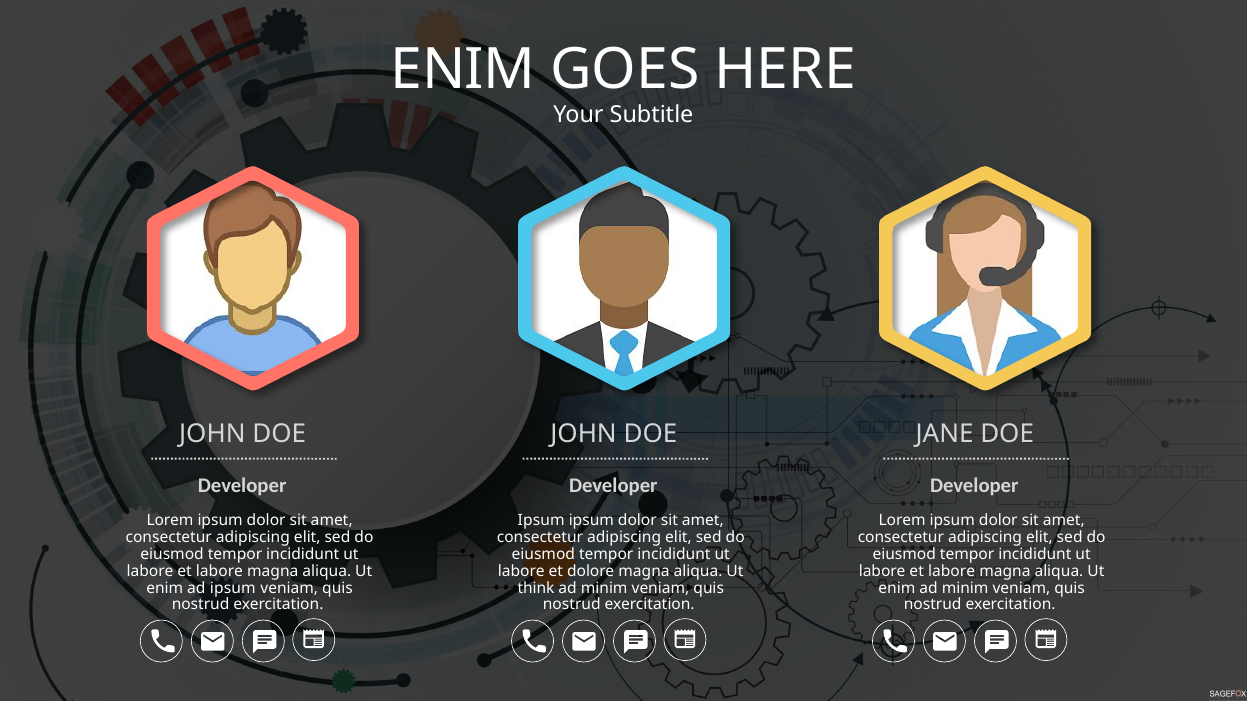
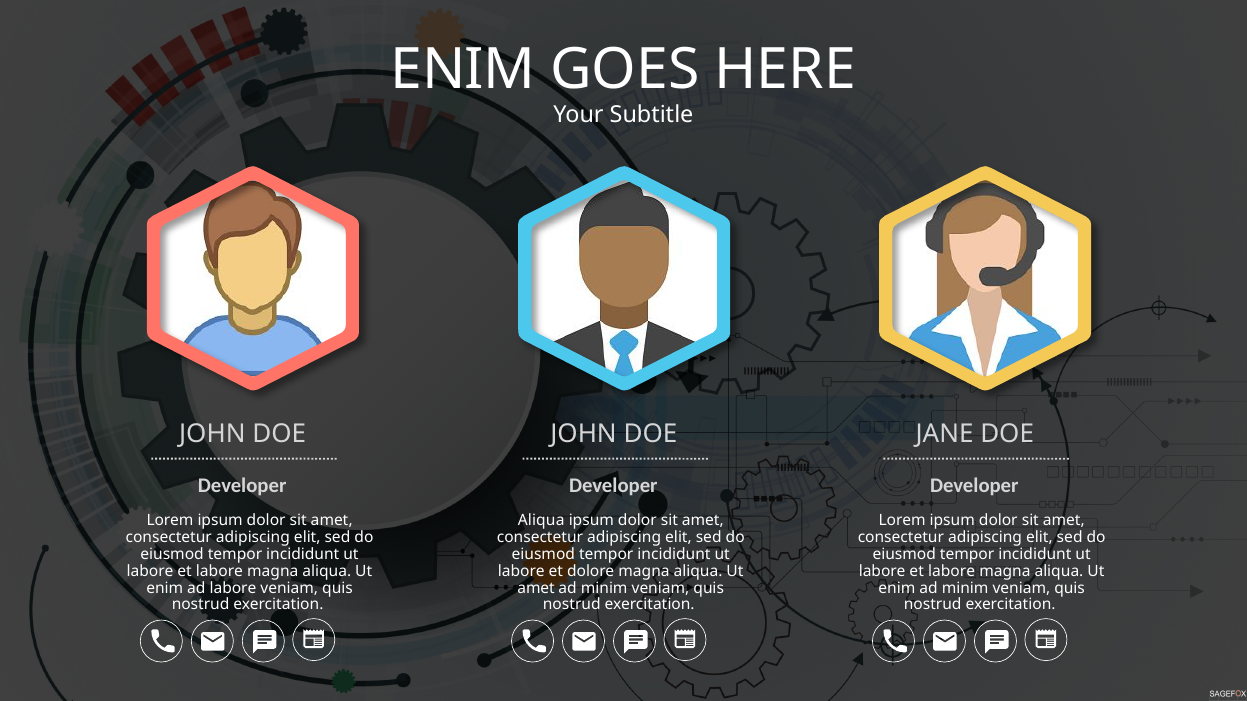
Ipsum at (541, 521): Ipsum -> Aliqua
ad ipsum: ipsum -> labore
think at (536, 588): think -> amet
